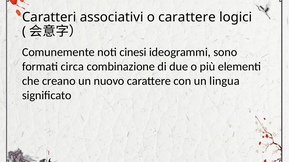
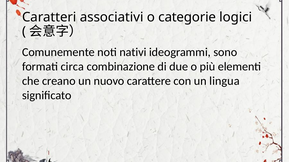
o carattere: carattere -> categorie
cinesi: cinesi -> nativi
